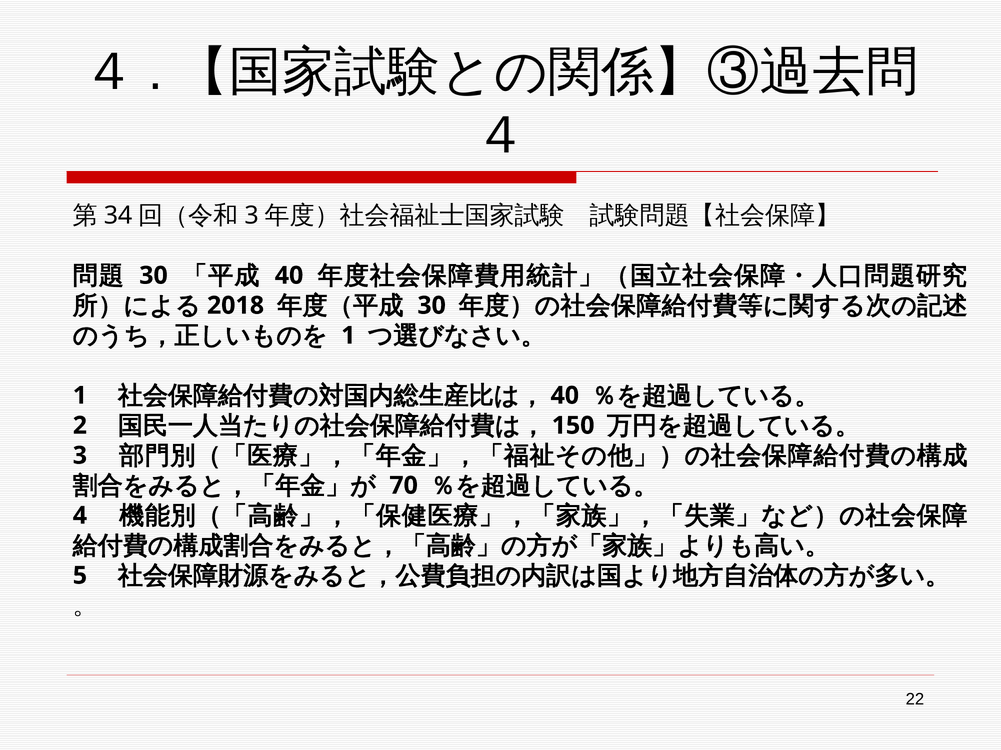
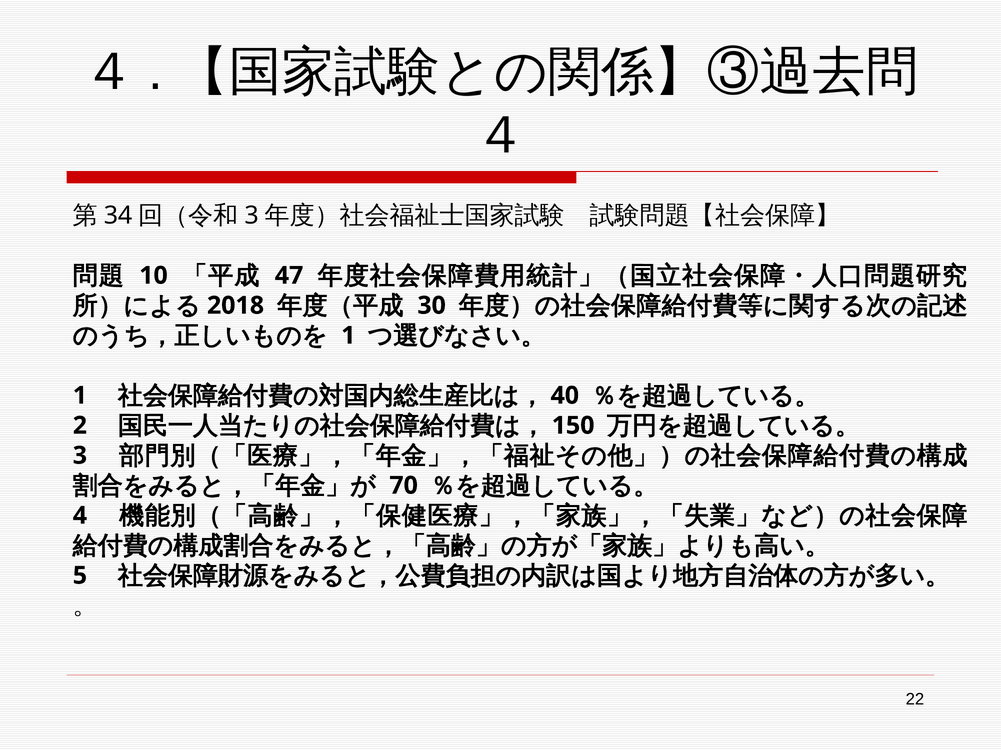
30 at (153, 276): 30 -> 10
40 at (289, 276): 40 -> 47
